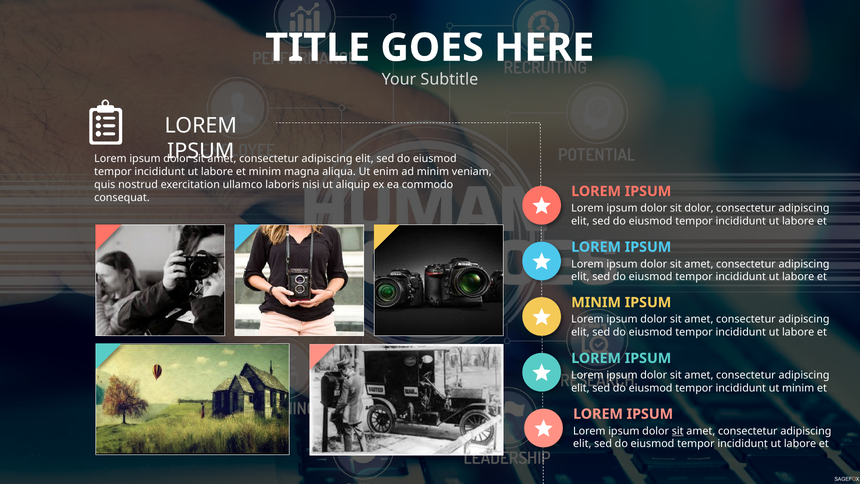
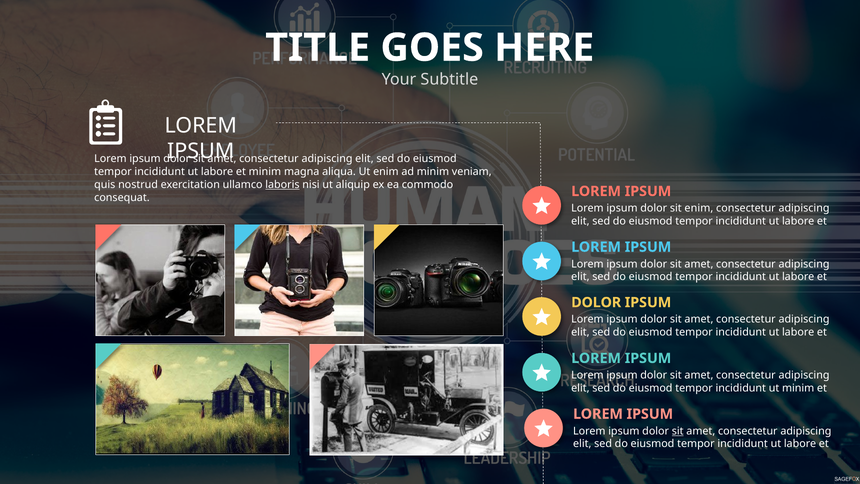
laboris underline: none -> present
sit dolor: dolor -> enim
MINIM at (596, 302): MINIM -> DOLOR
